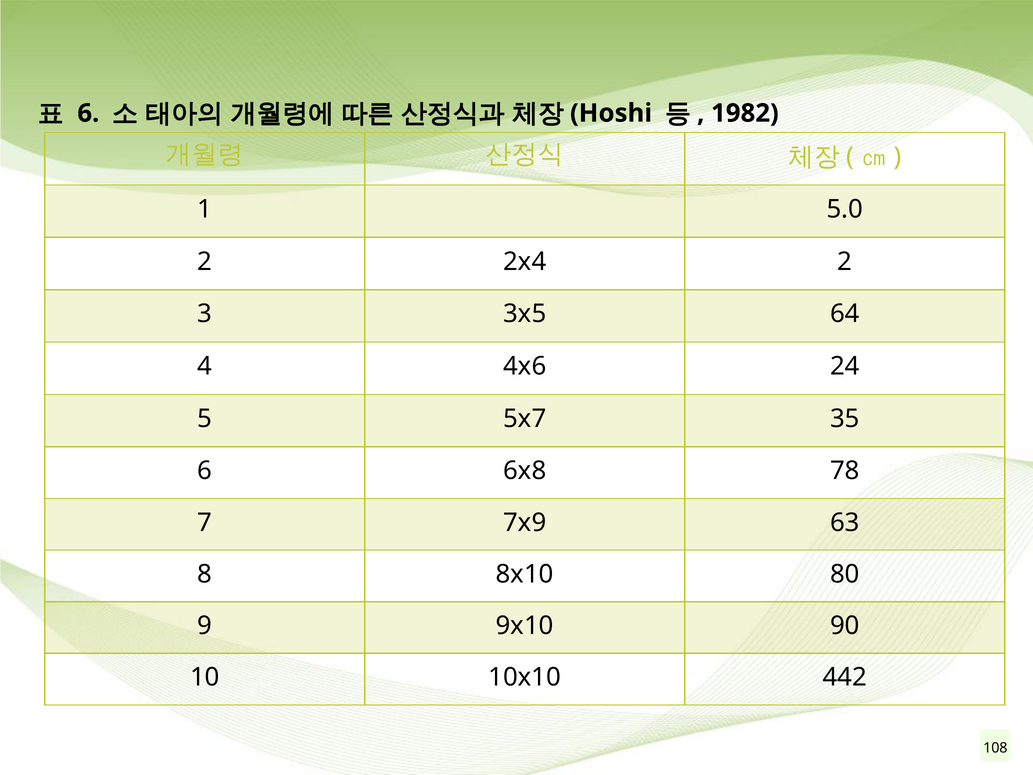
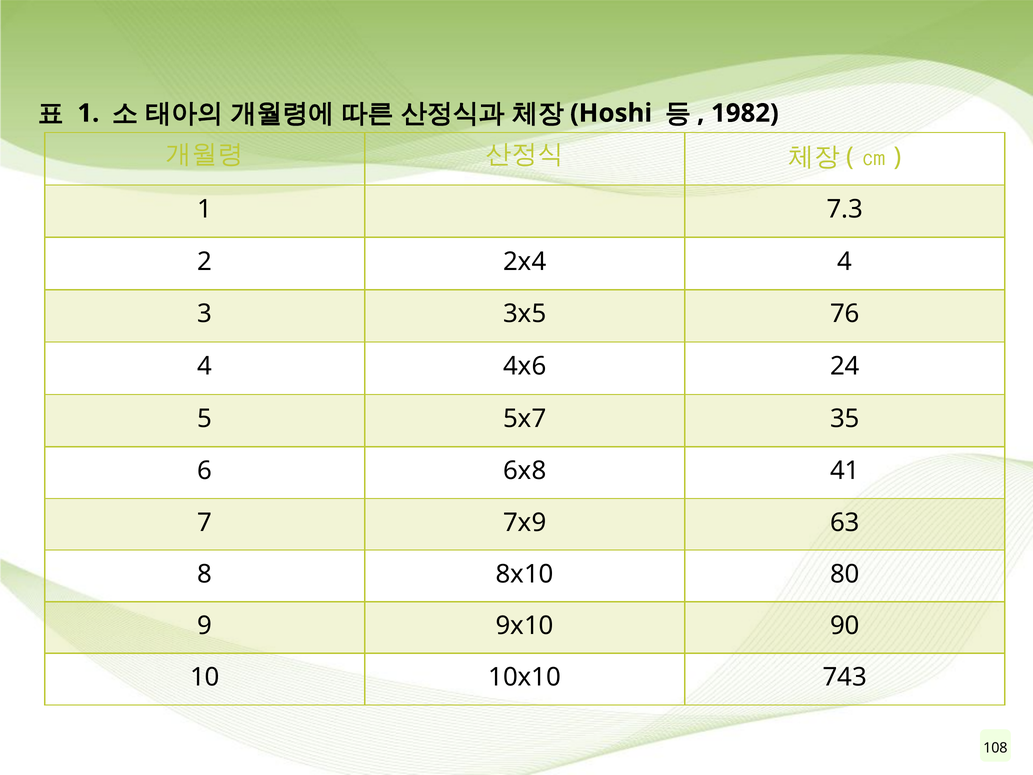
6 at (88, 113): 6 -> 1
5.0: 5.0 -> 7.3
2x4 2: 2 -> 4
64: 64 -> 76
78: 78 -> 41
442: 442 -> 743
